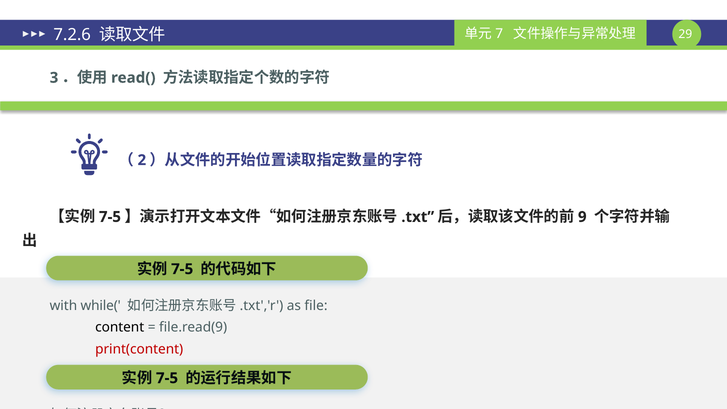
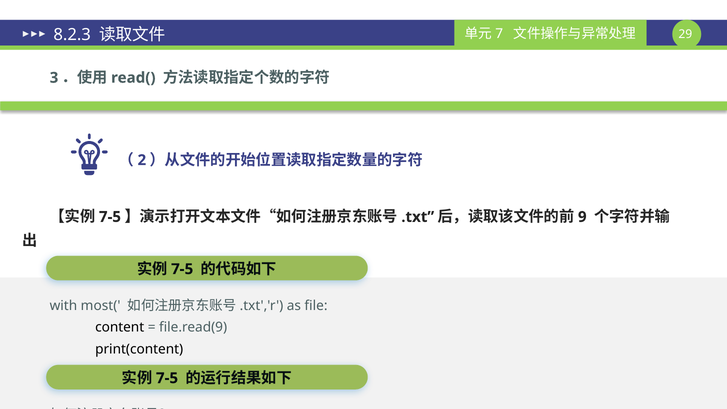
7.2.6: 7.2.6 -> 8.2.3
while(: while( -> most(
print(content colour: red -> black
